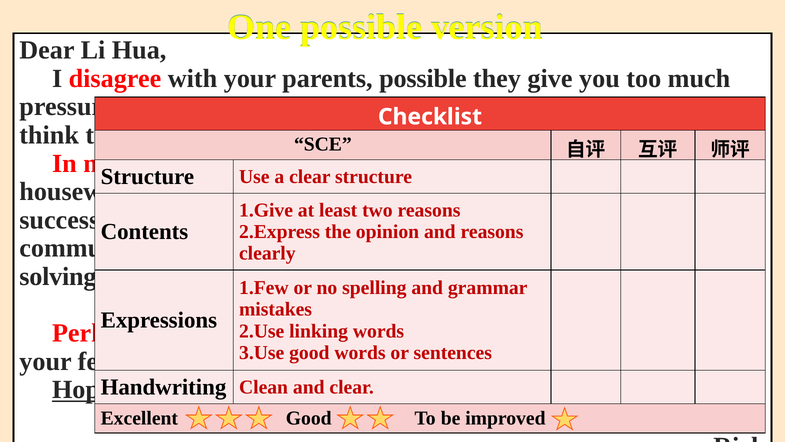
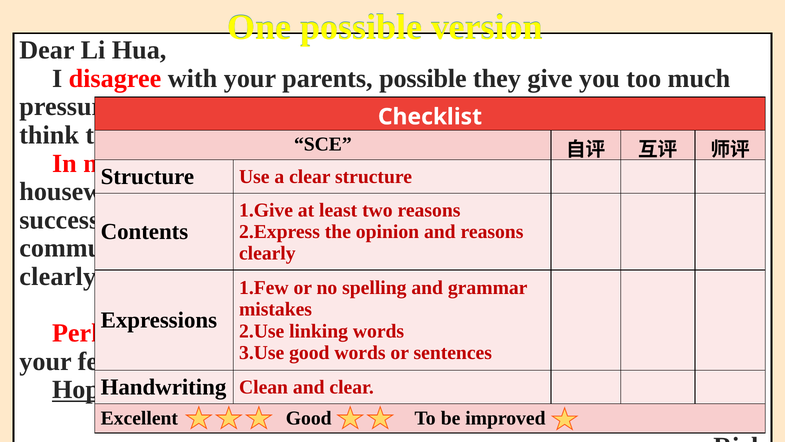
solving at (58, 276): solving -> clearly
